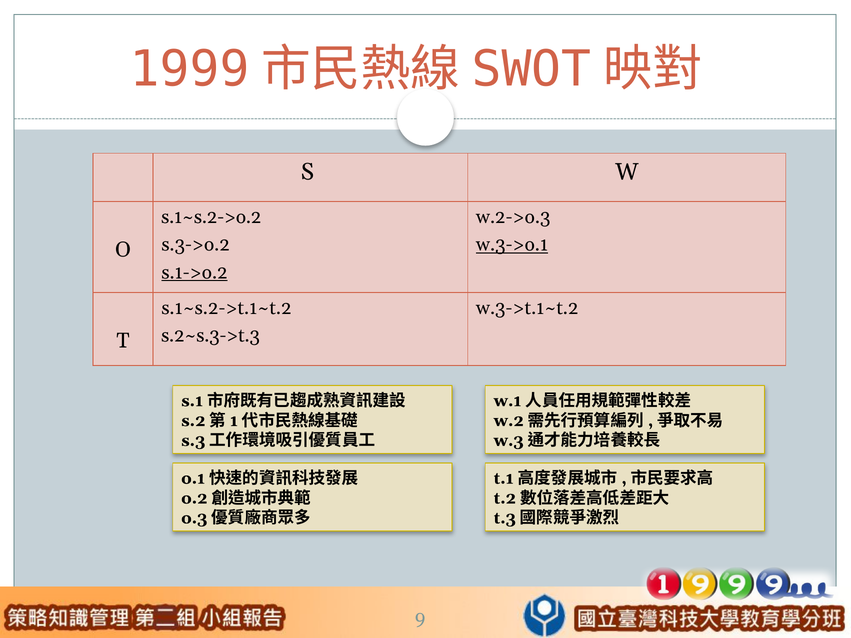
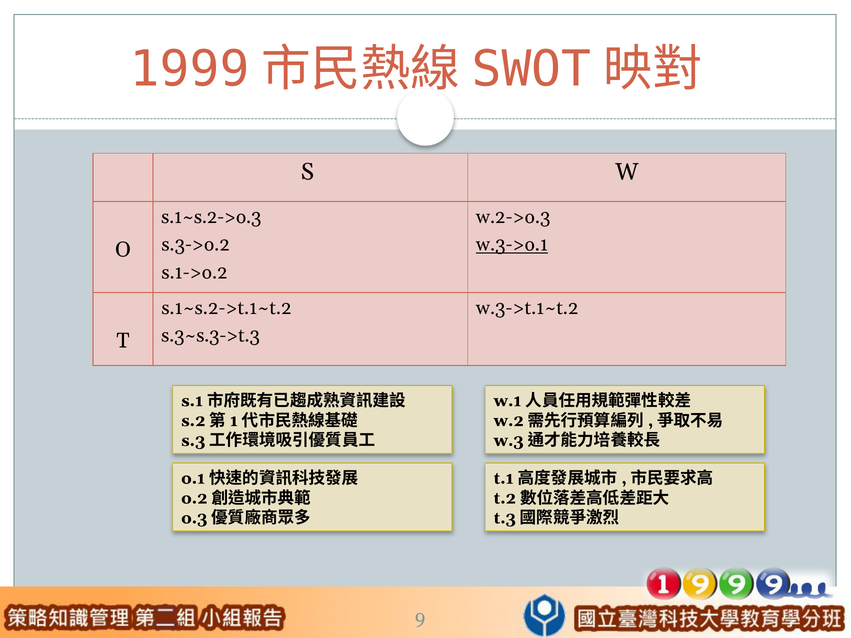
s.1~s.2->o.2: s.1~s.2->o.2 -> s.1~s.2->o.3
s.1->o.2 underline: present -> none
s.2~s.3->t.3: s.2~s.3->t.3 -> s.3~s.3->t.3
